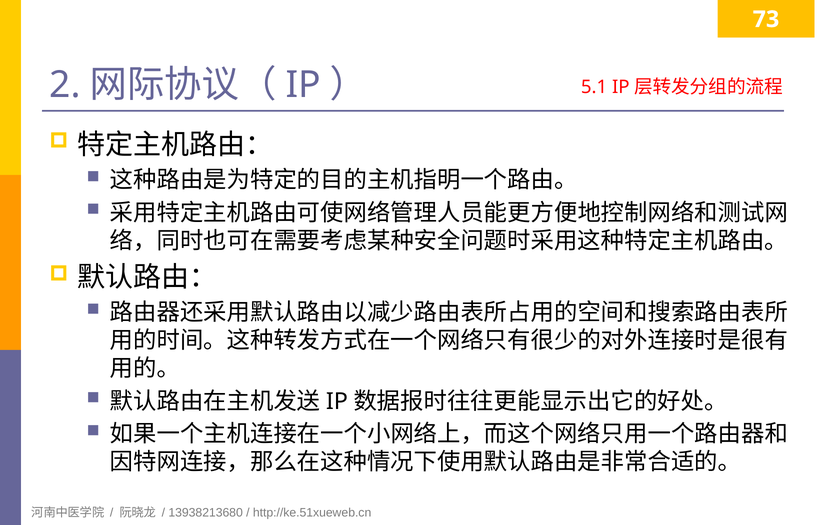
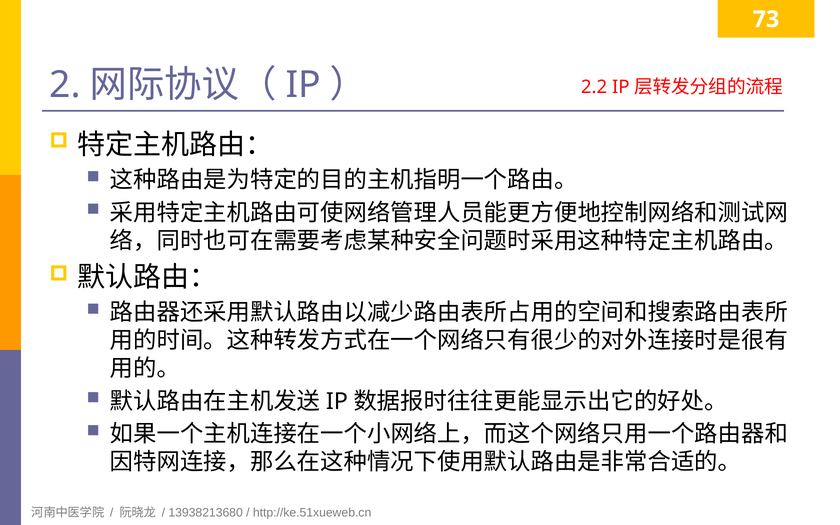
5.1: 5.1 -> 2.2
